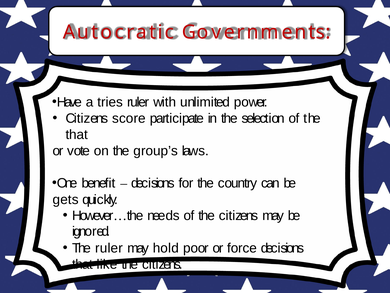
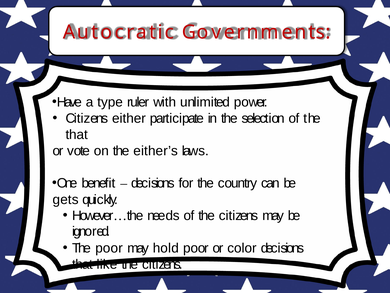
tries: tries -> type
score: score -> either
group’s: group’s -> either’s
The ruler: ruler -> poor
force: force -> color
